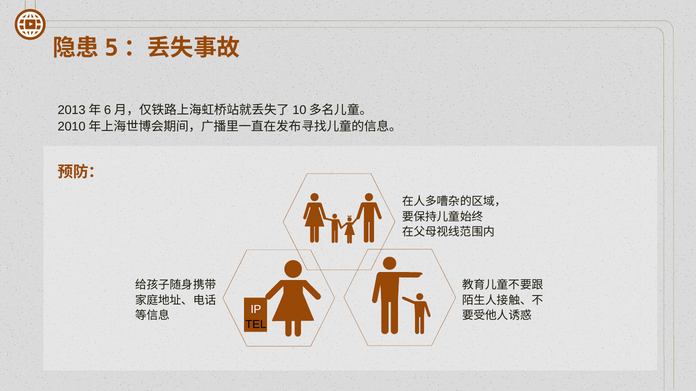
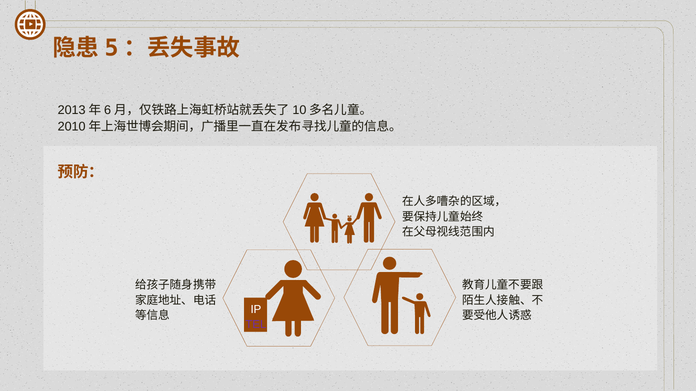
TEL colour: black -> purple
